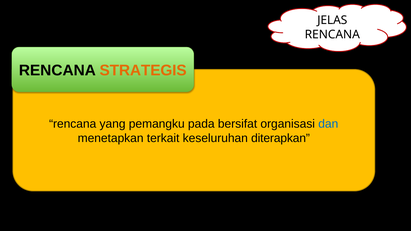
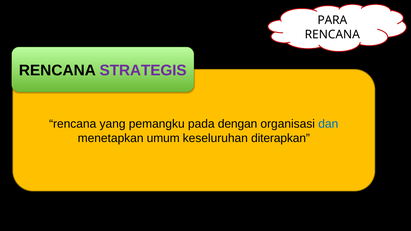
JELAS: JELAS -> PARA
STRATEGIS colour: orange -> purple
bersifat: bersifat -> dengan
terkait: terkait -> umum
